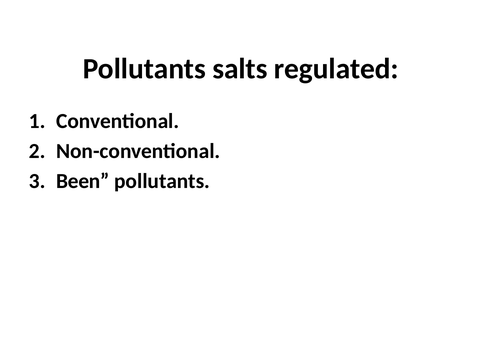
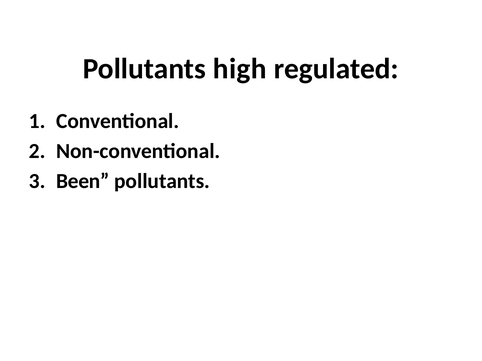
salts: salts -> high
